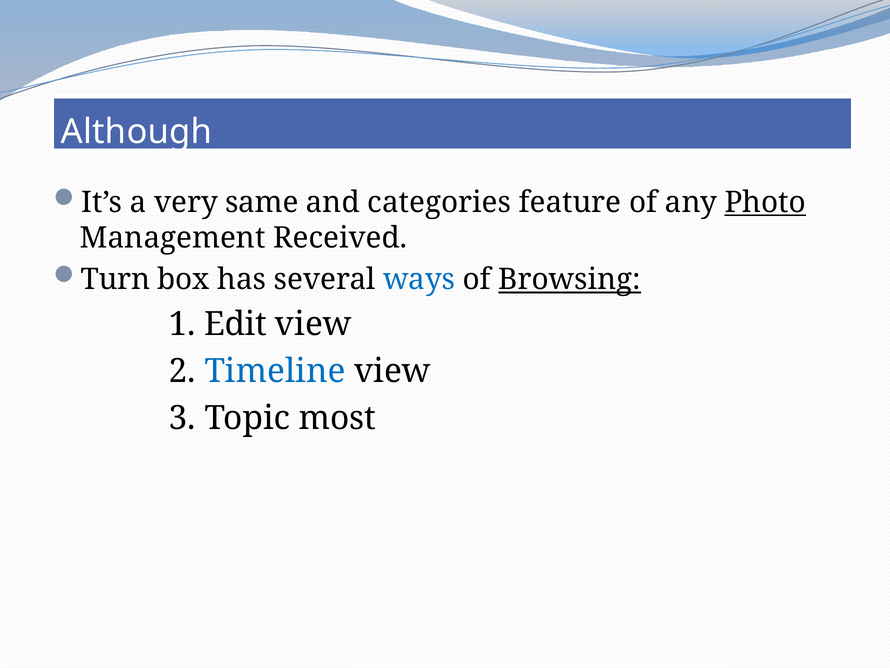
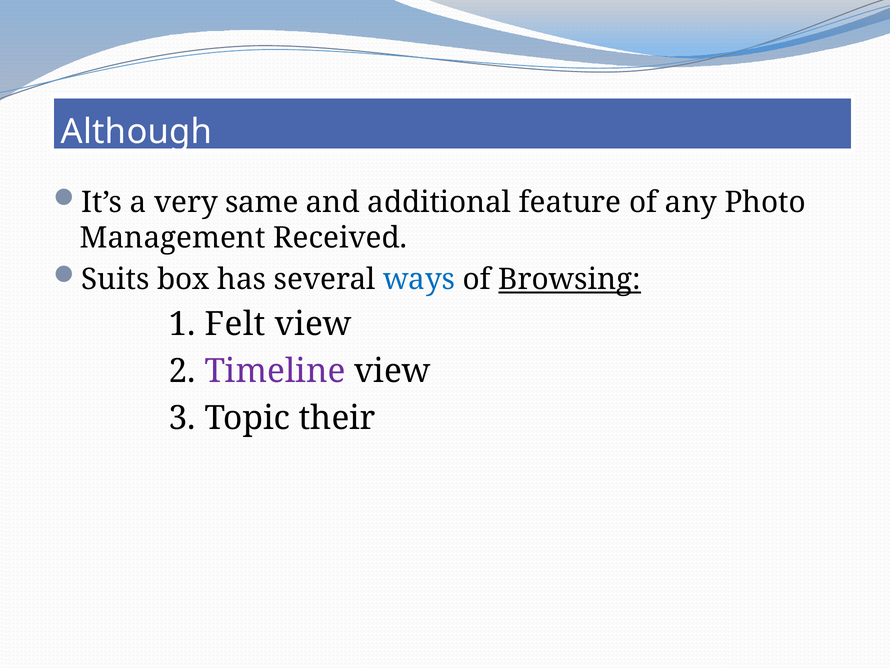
categories: categories -> additional
Photo underline: present -> none
Turn: Turn -> Suits
Edit: Edit -> Felt
Timeline colour: blue -> purple
most: most -> their
